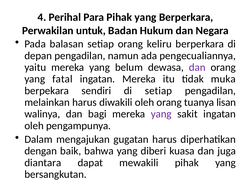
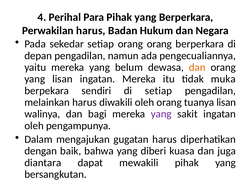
Perwakilan untuk: untuk -> harus
balasan: balasan -> sekedar
orang keliru: keliru -> orang
dan at (197, 67) colour: purple -> orange
yang fatal: fatal -> lisan
